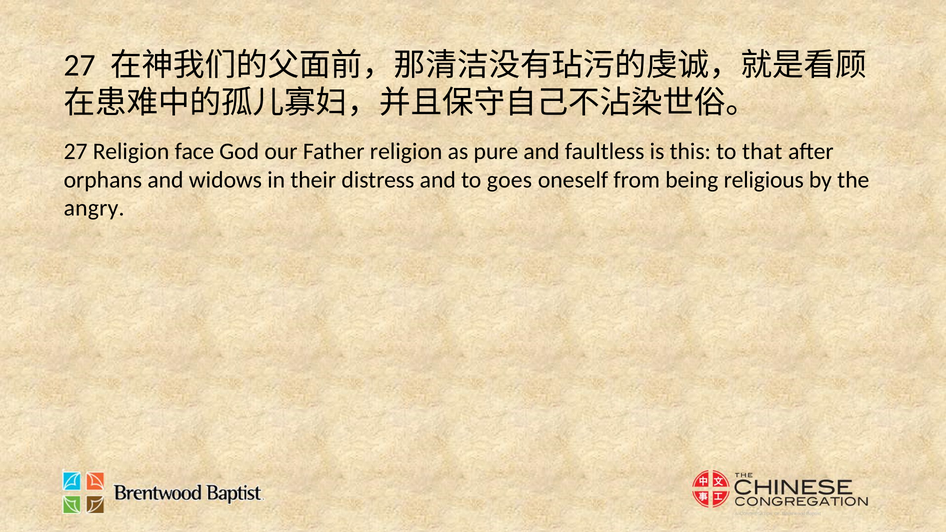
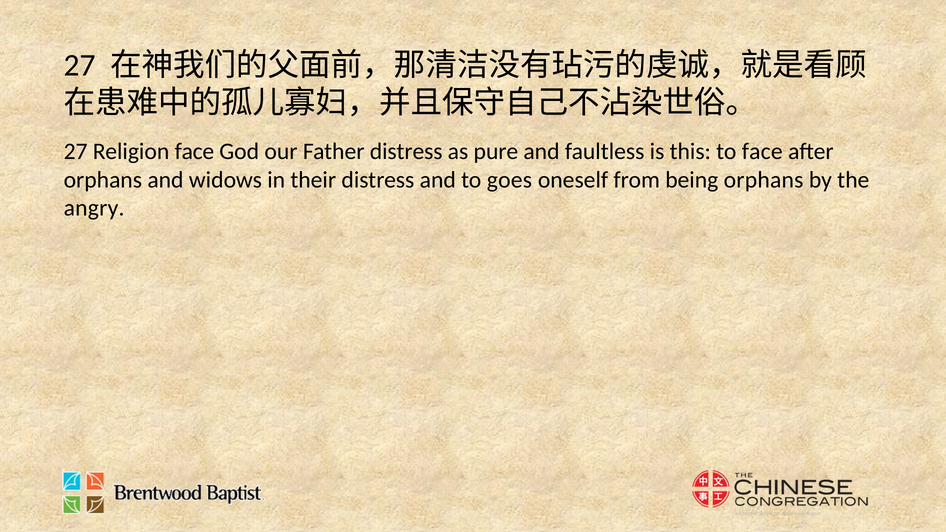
Father religion: religion -> distress
to that: that -> face
being religious: religious -> orphans
